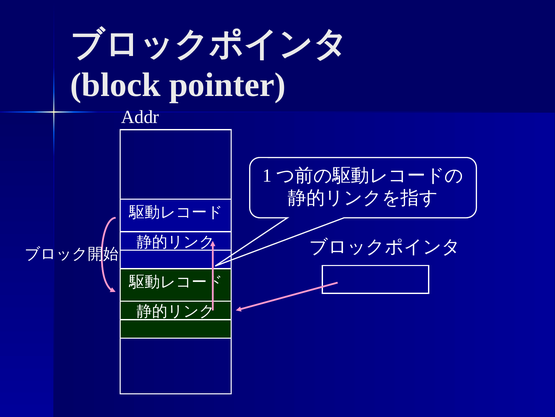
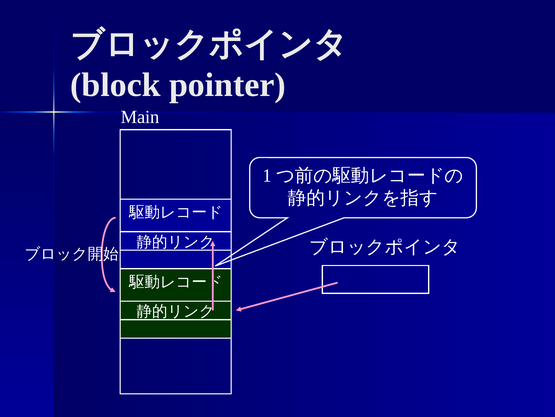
Addr: Addr -> Main
